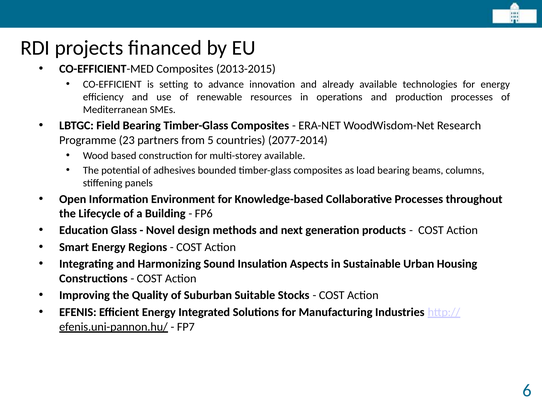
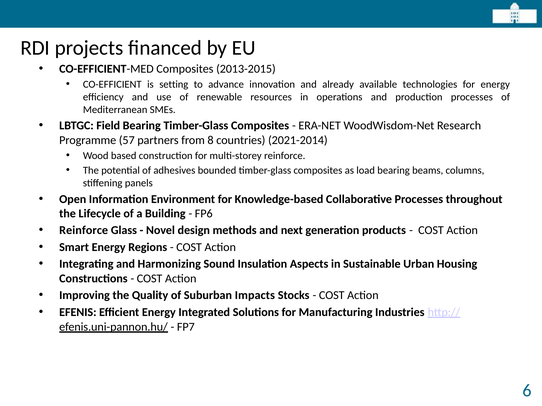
23: 23 -> 57
5: 5 -> 8
2077-2014: 2077-2014 -> 2021-2014
multi-storey available: available -> reinforce
Education at (84, 231): Education -> Reinforce
Suitable: Suitable -> Impacts
